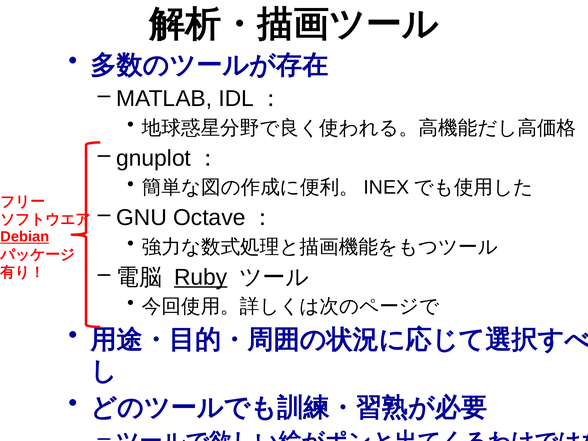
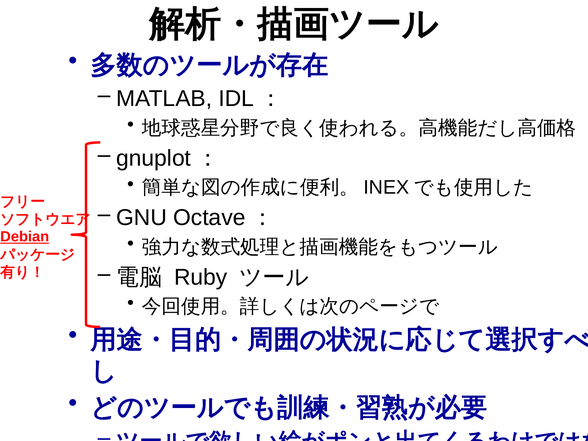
Ruby underline: present -> none
